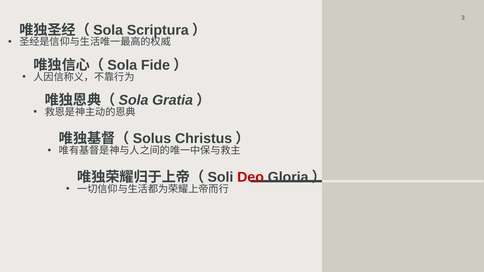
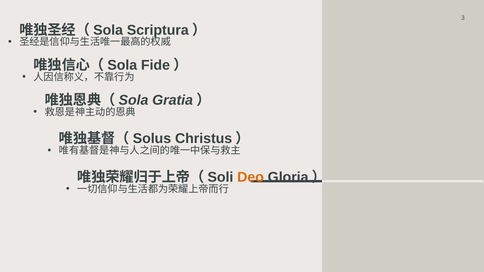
Deo colour: red -> orange
